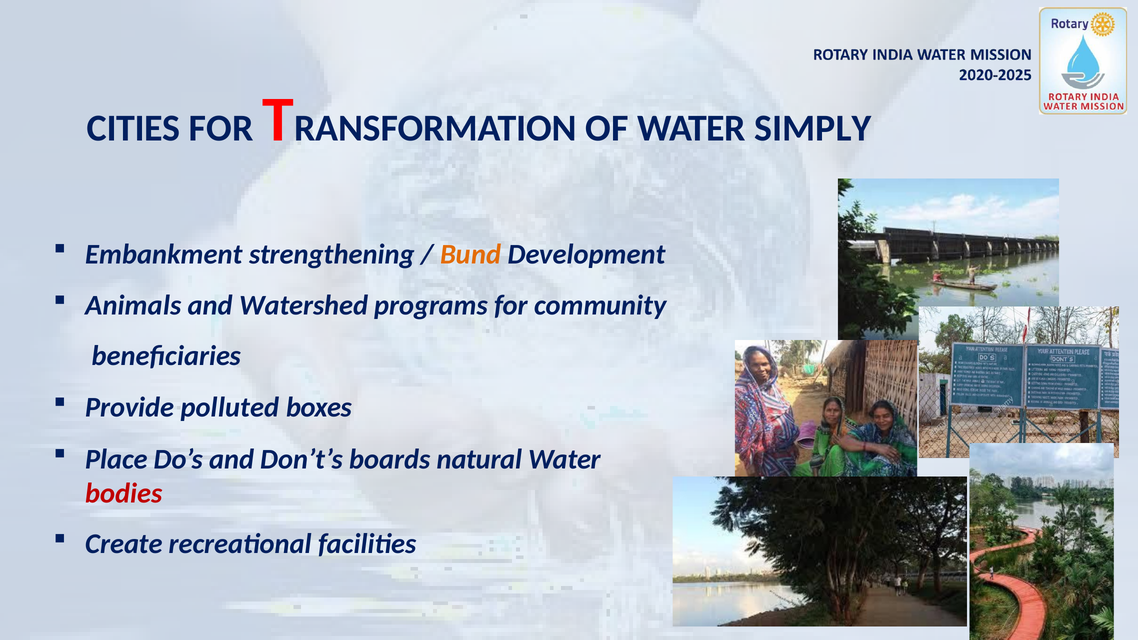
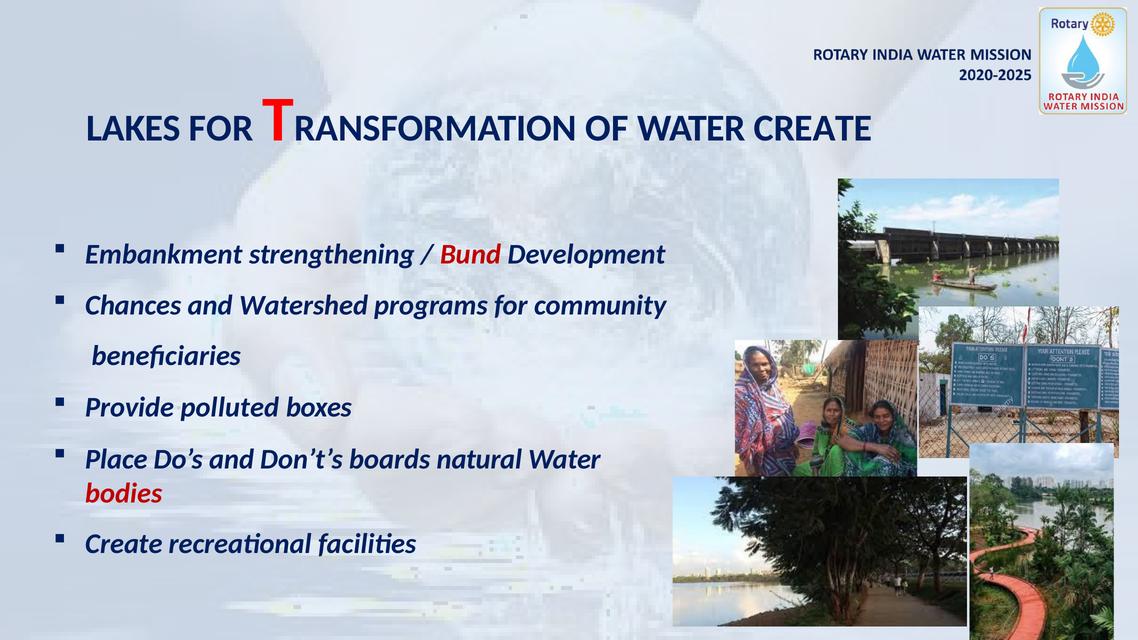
CITIES: CITIES -> LAKES
WATER SIMPLY: SIMPLY -> CREATE
Bund colour: orange -> red
Animals: Animals -> Chances
